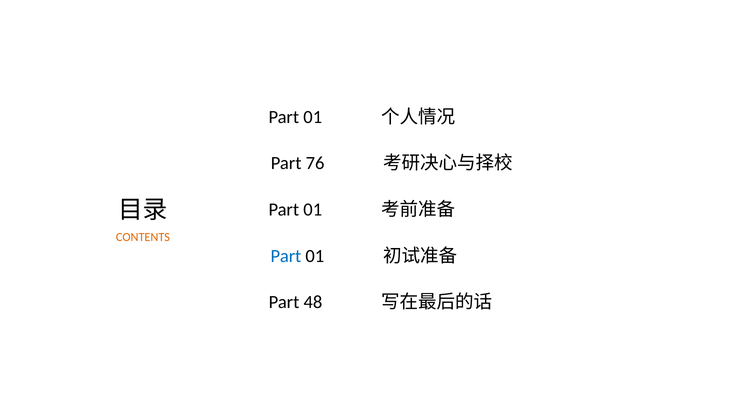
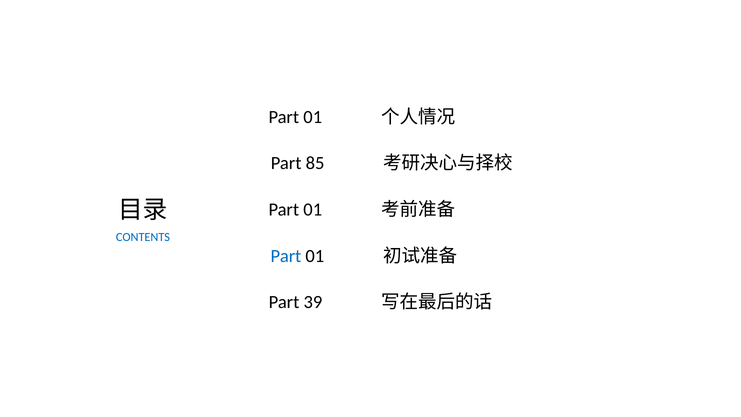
76: 76 -> 85
CONTENTS colour: orange -> blue
48: 48 -> 39
